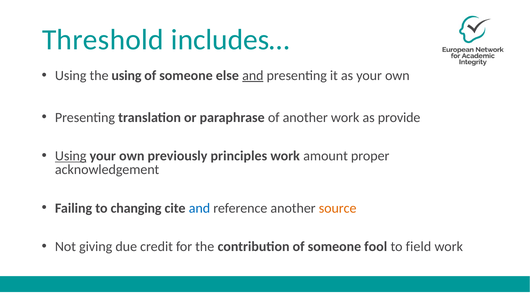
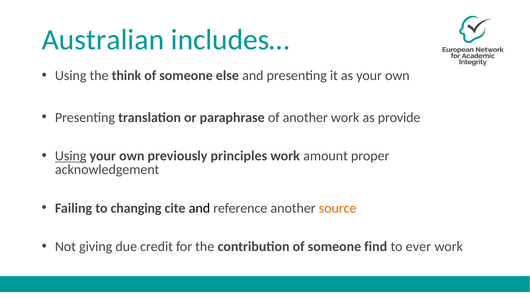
Threshold: Threshold -> Australian
the using: using -> think
and at (253, 76) underline: present -> none
and at (199, 208) colour: blue -> black
fool: fool -> find
field: field -> ever
